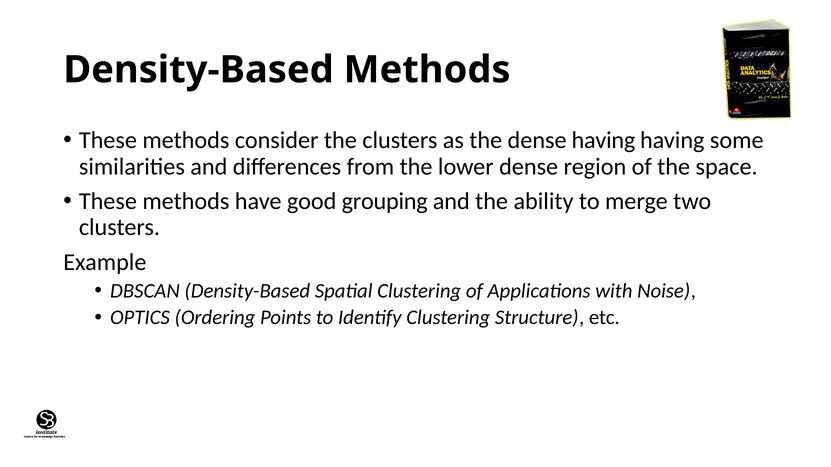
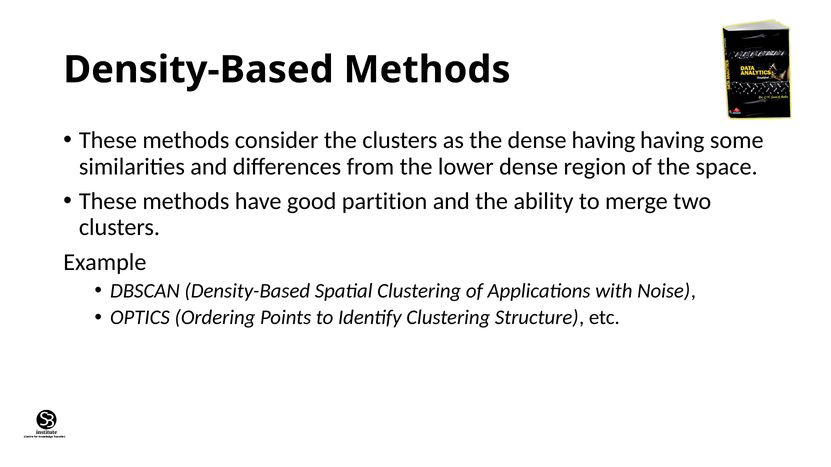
grouping: grouping -> partition
